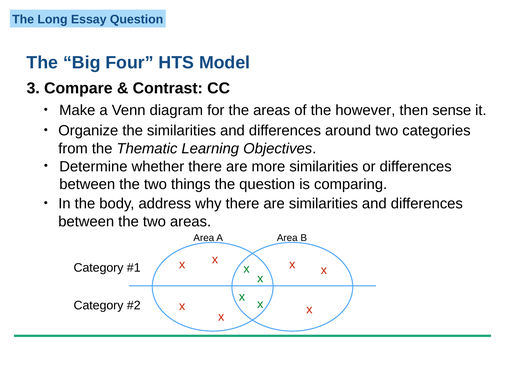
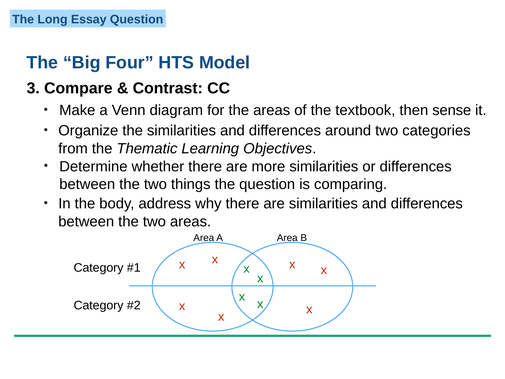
however: however -> textbook
